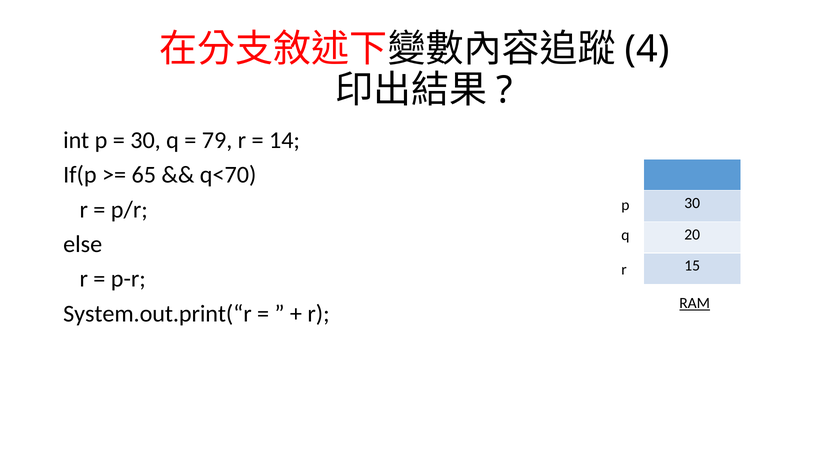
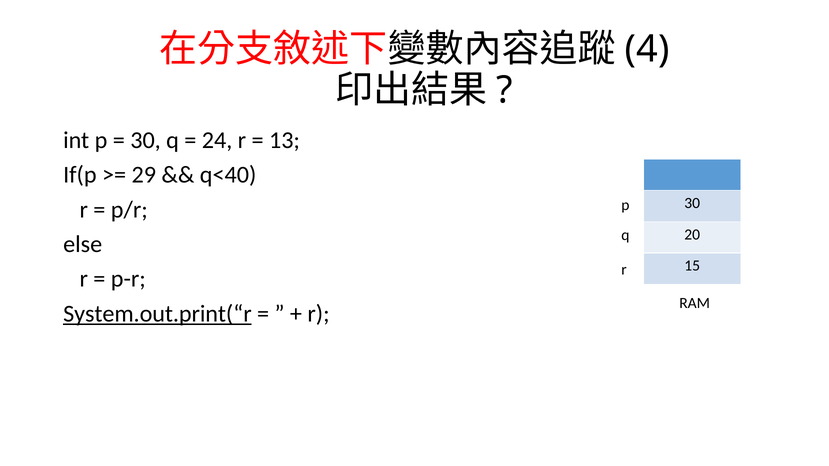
79: 79 -> 24
14: 14 -> 13
65: 65 -> 29
q<70: q<70 -> q<40
RAM underline: present -> none
System.out.print(“r underline: none -> present
